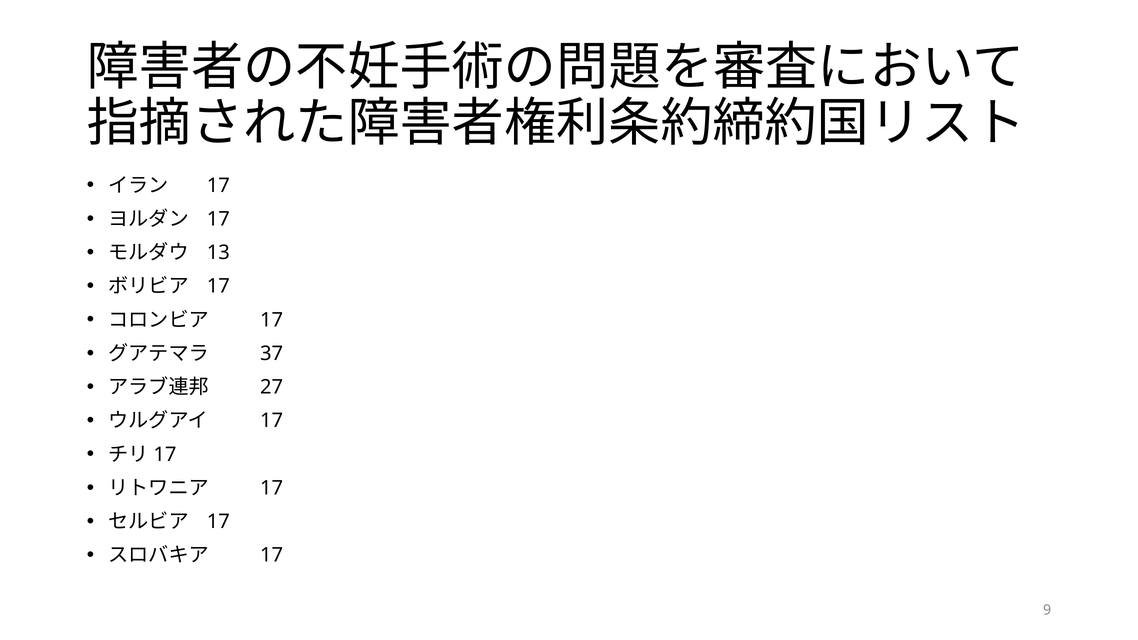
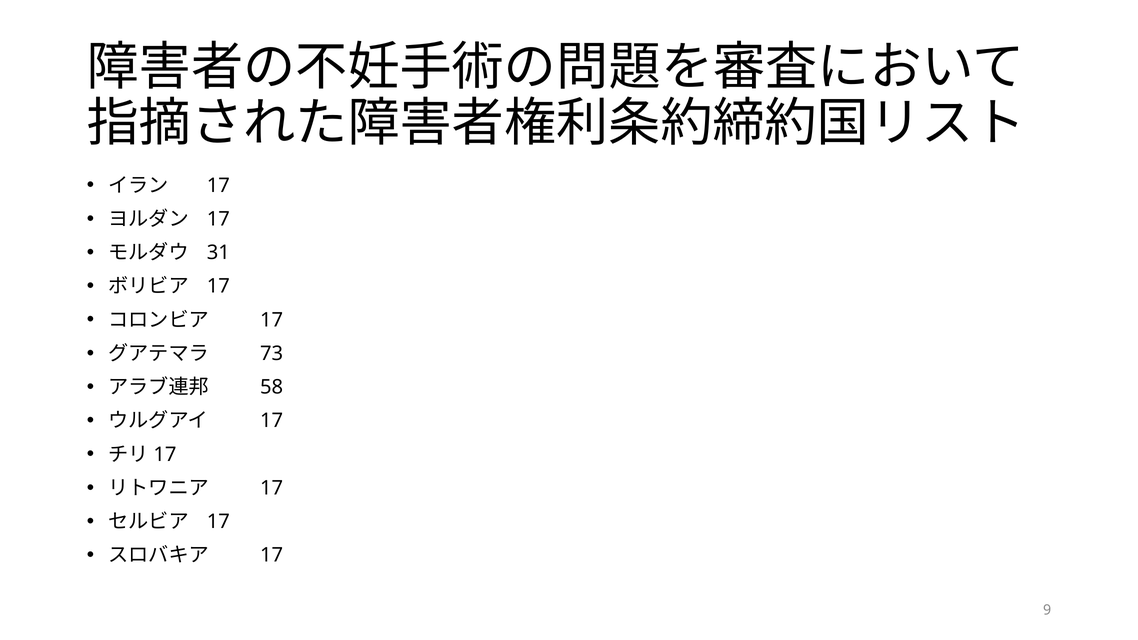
13: 13 -> 31
37: 37 -> 73
27: 27 -> 58
